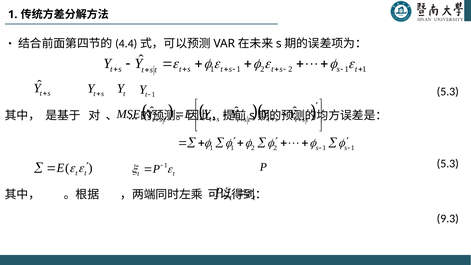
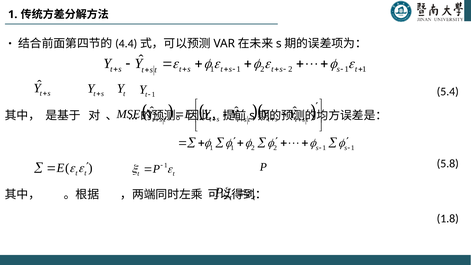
5.3 at (448, 92): 5.3 -> 5.4
5.3 at (448, 164): 5.3 -> 5.8
9.3: 9.3 -> 1.8
